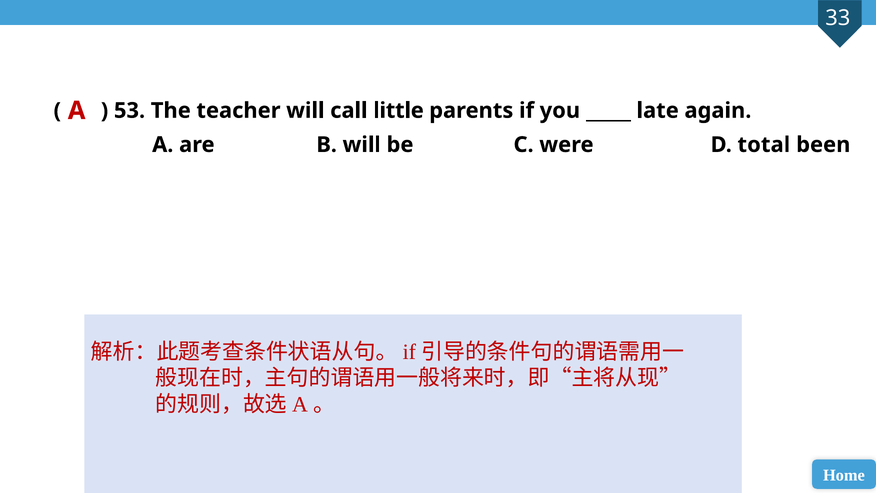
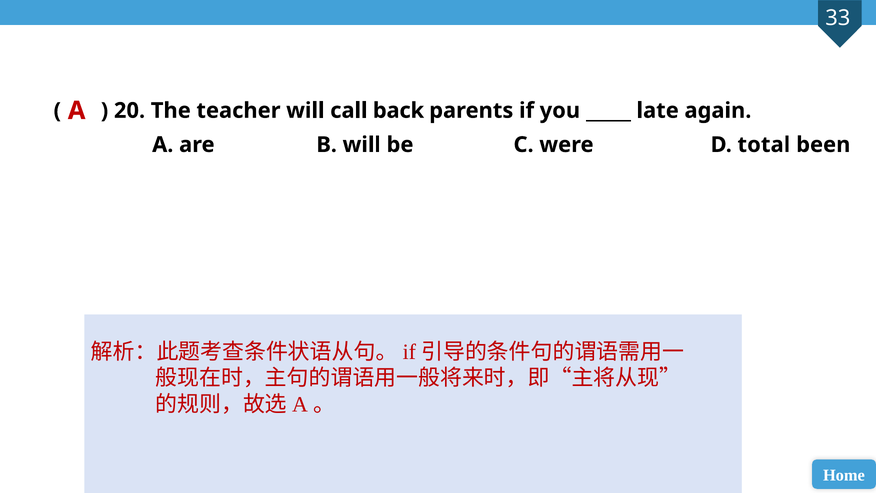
53: 53 -> 20
little: little -> back
